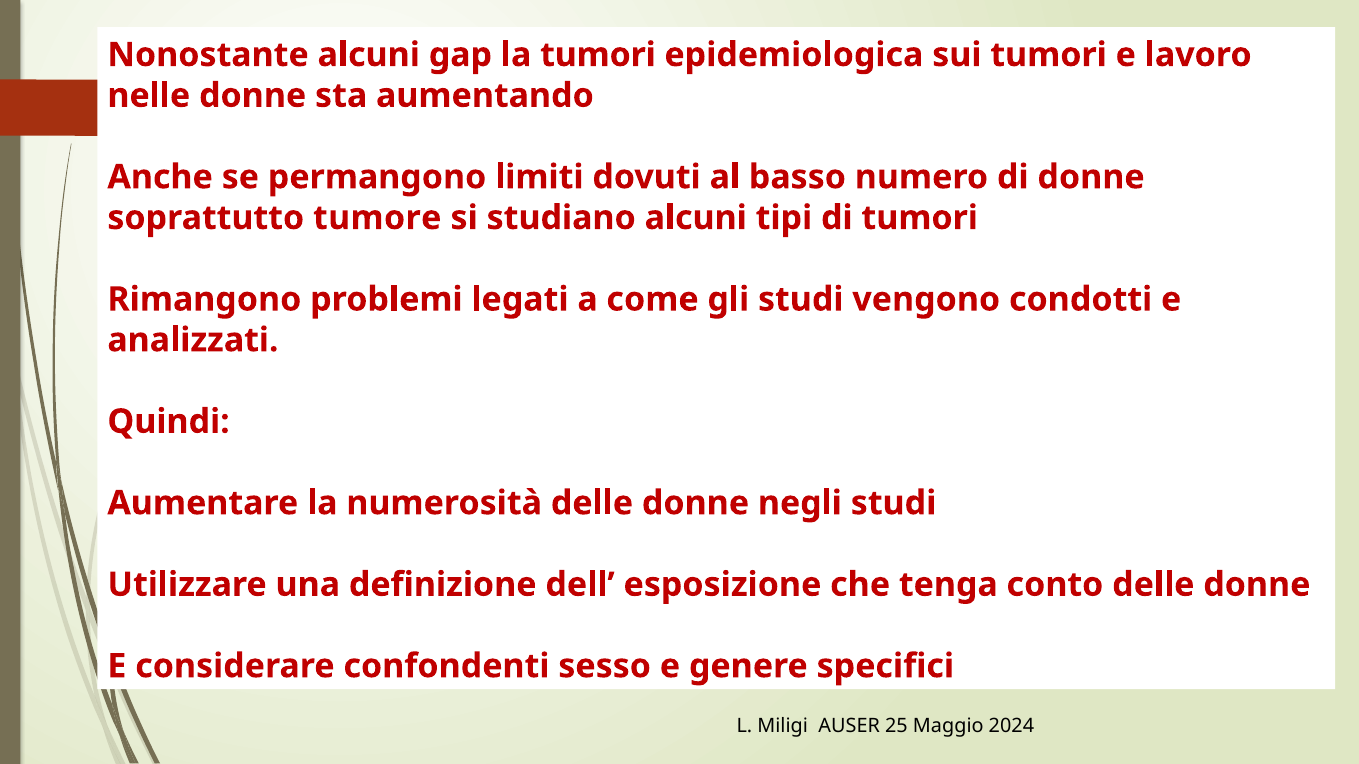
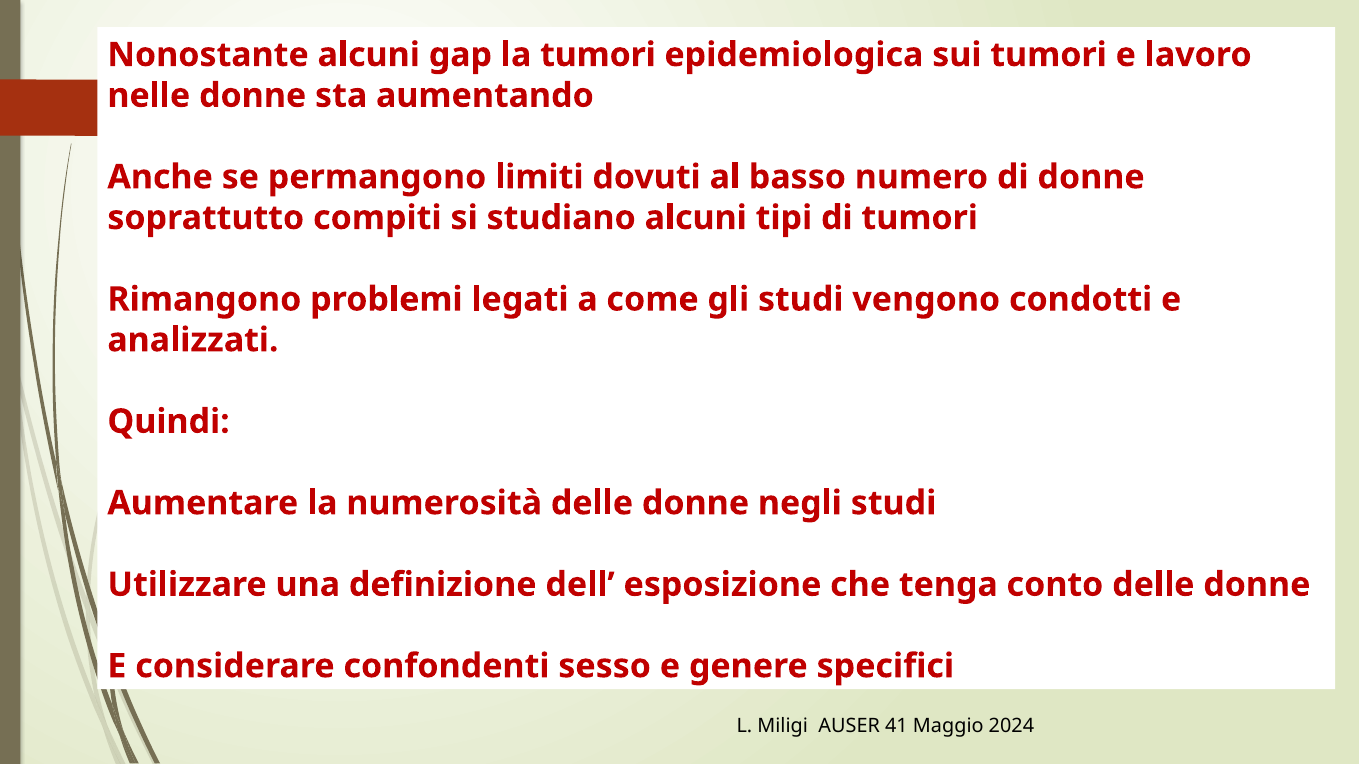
tumore: tumore -> compiti
25: 25 -> 41
